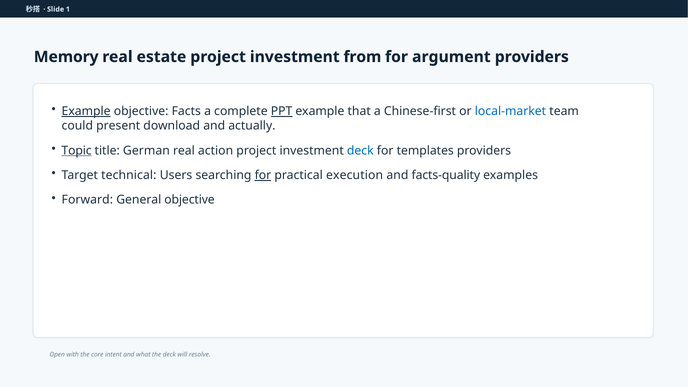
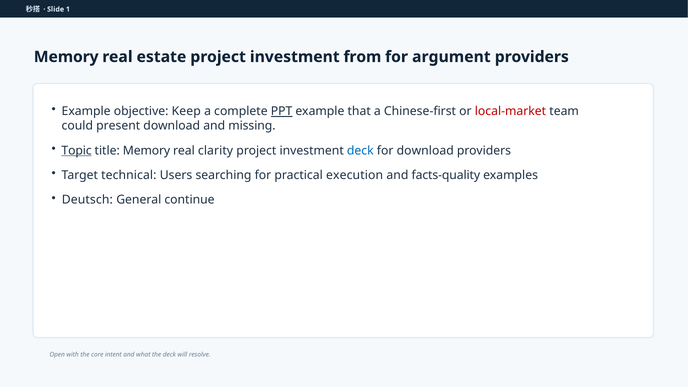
Example at (86, 111) underline: present -> none
Facts: Facts -> Keep
local-market colour: blue -> red
actually: actually -> missing
title German: German -> Memory
action: action -> clarity
for templates: templates -> download
for at (263, 175) underline: present -> none
Forward: Forward -> Deutsch
General objective: objective -> continue
